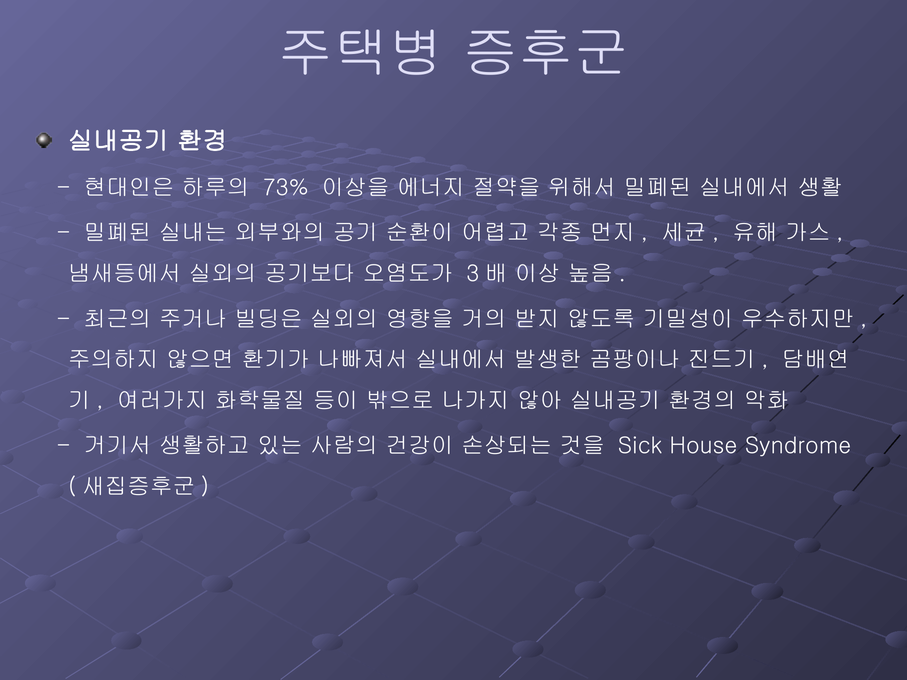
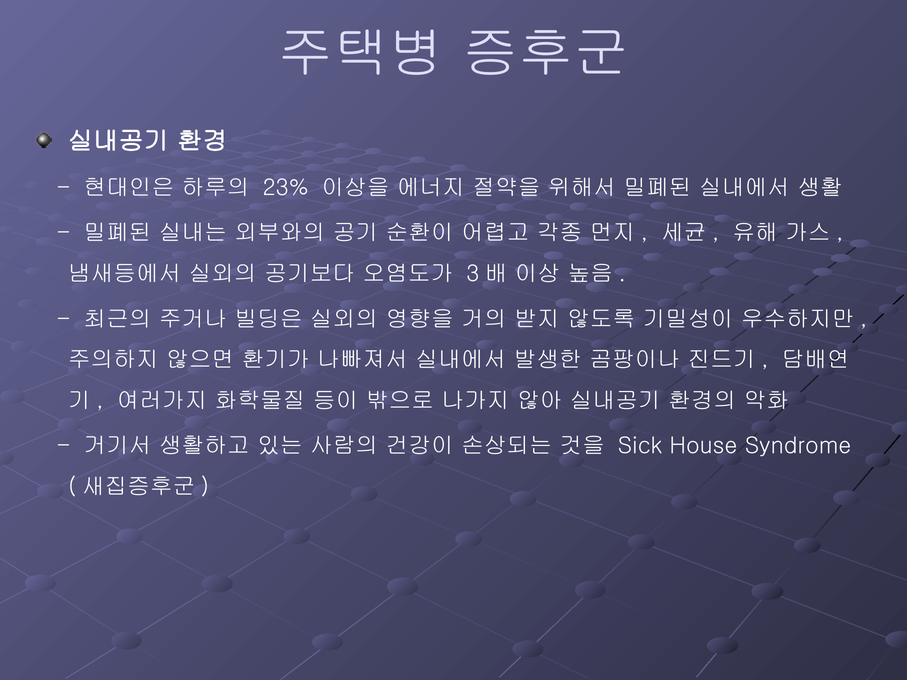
73%: 73% -> 23%
